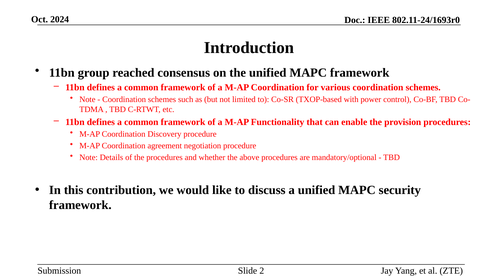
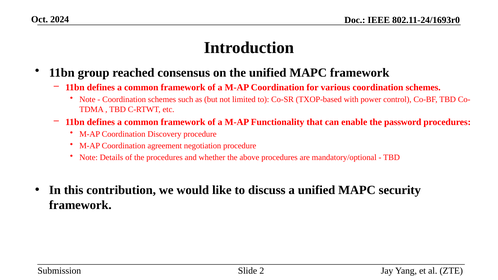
provision: provision -> password
